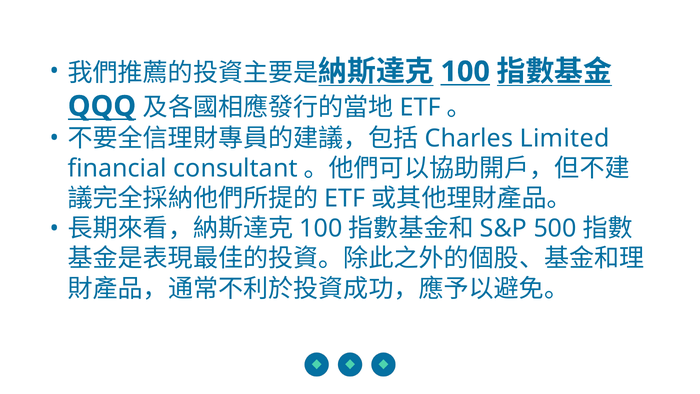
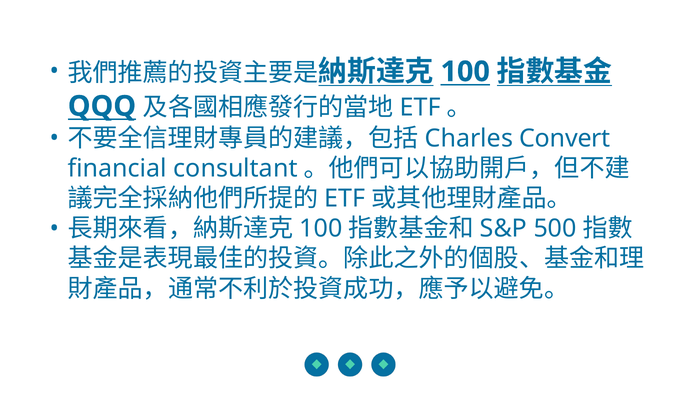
Limited: Limited -> Convert
